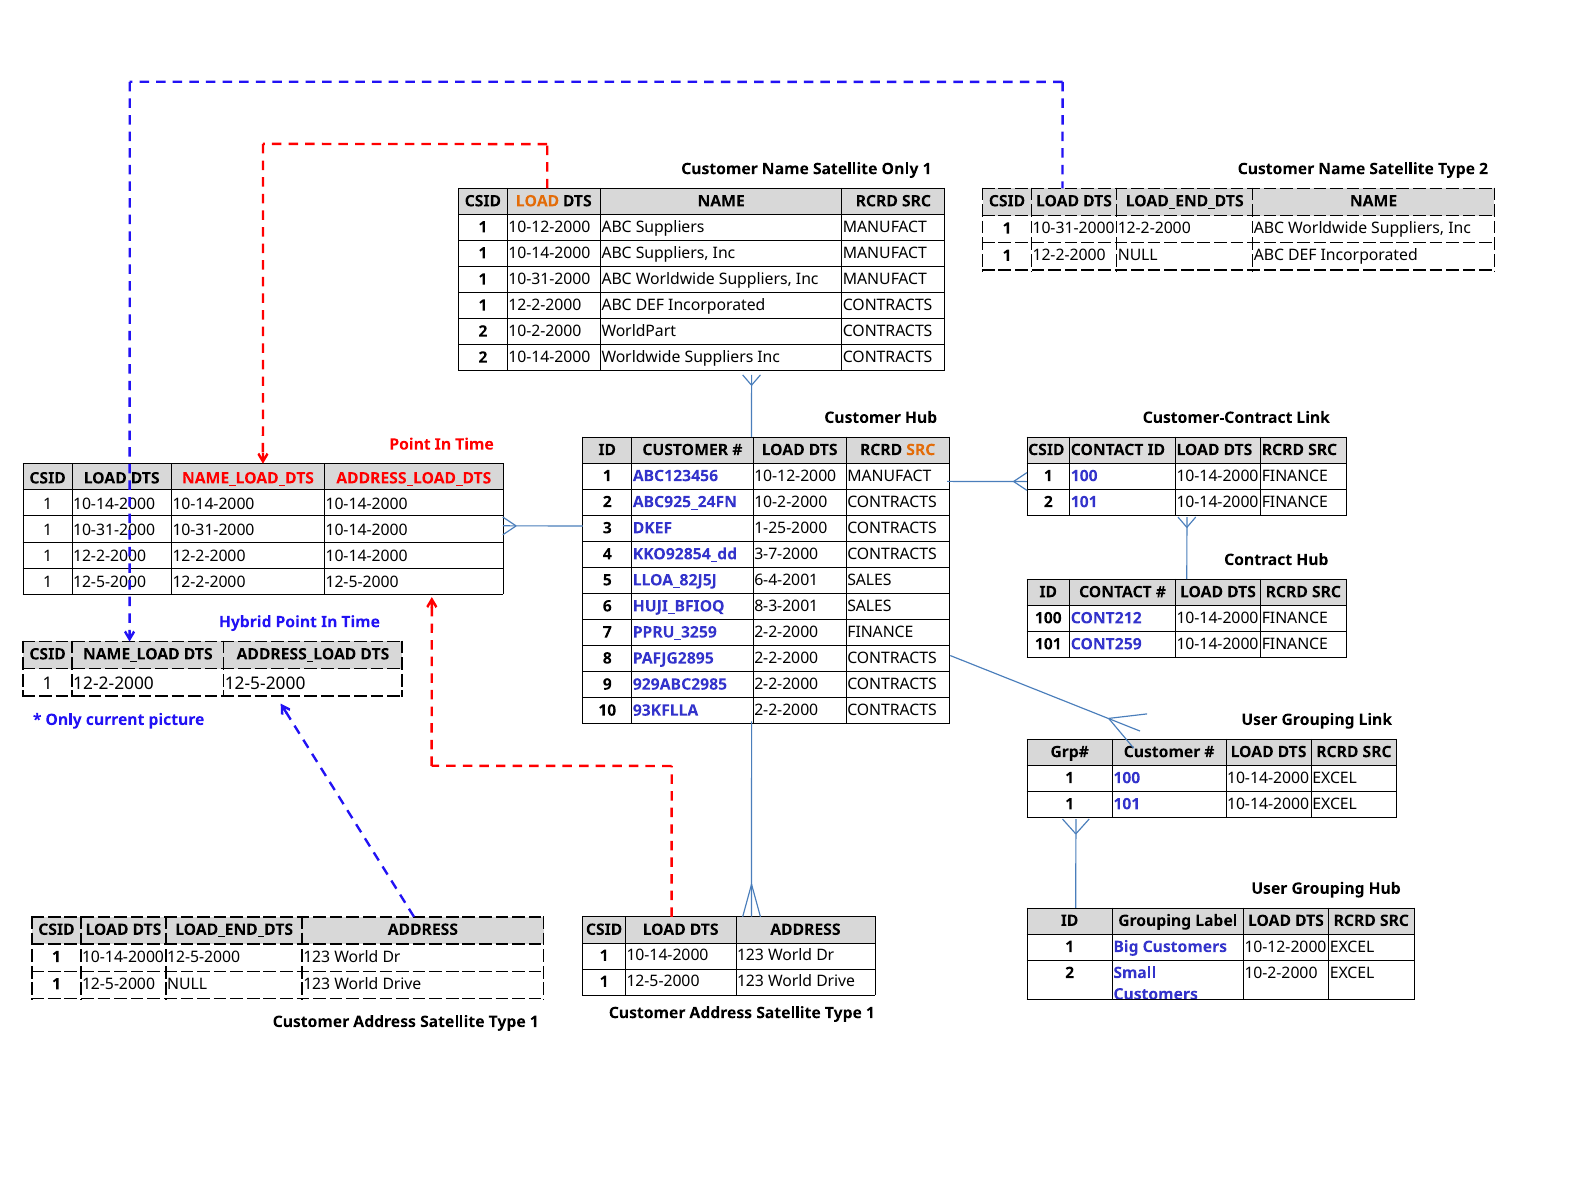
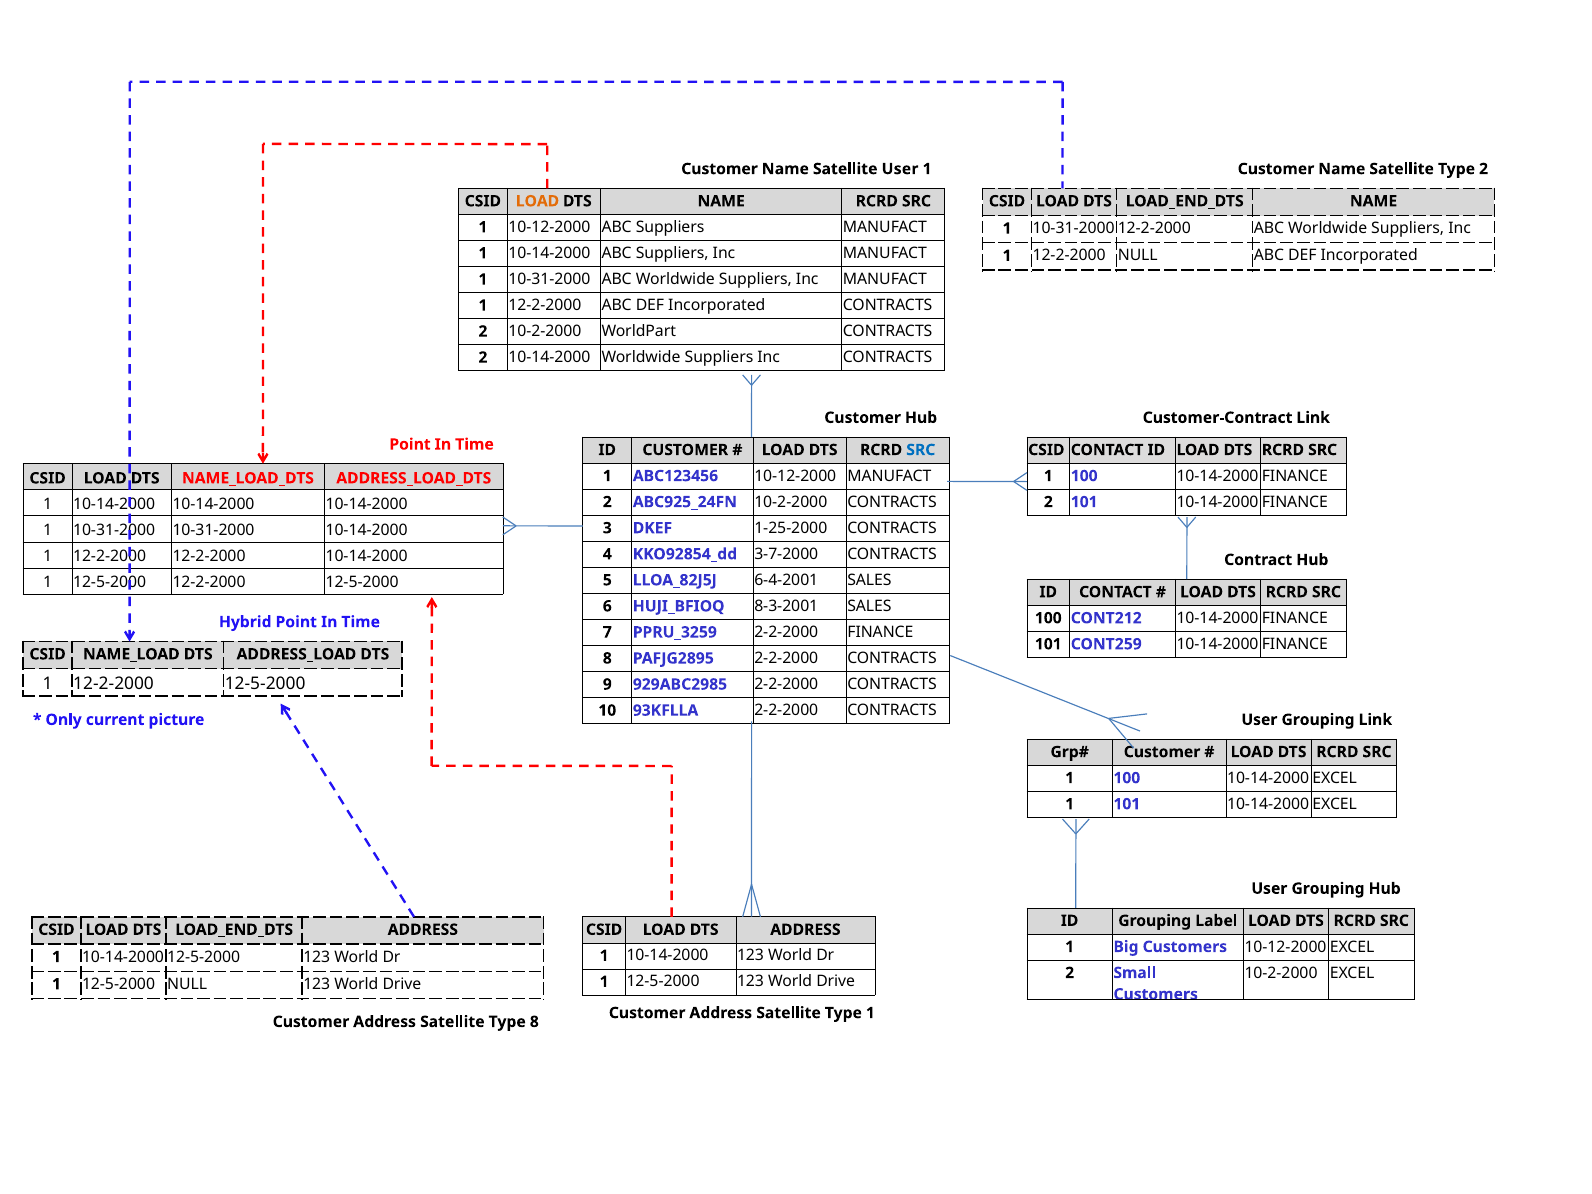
Satellite Only: Only -> User
SRC at (921, 450) colour: orange -> blue
1 at (534, 1022): 1 -> 8
